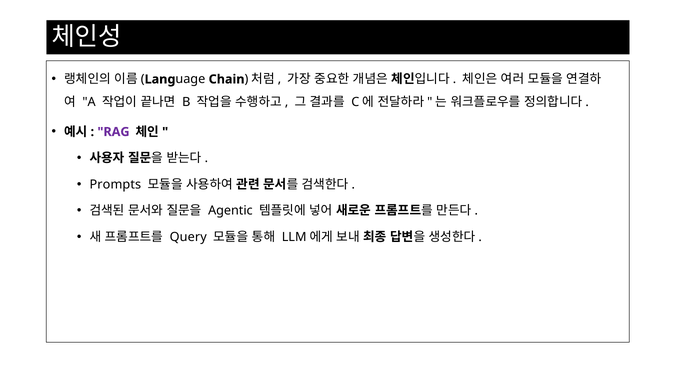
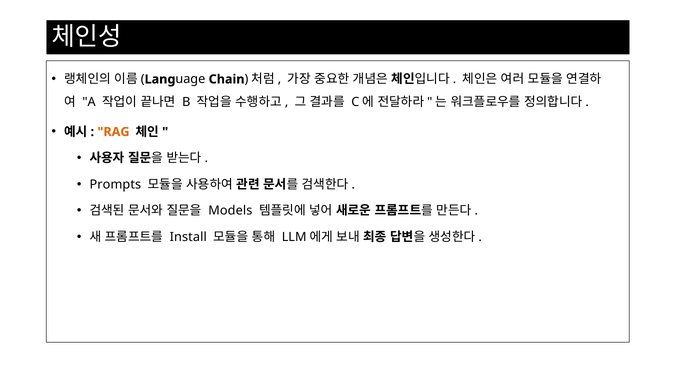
RAG colour: purple -> orange
Agentic: Agentic -> Models
Query: Query -> Install
